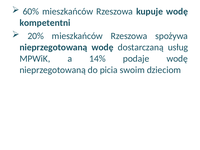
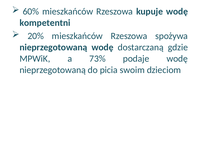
usług: usług -> gdzie
14%: 14% -> 73%
